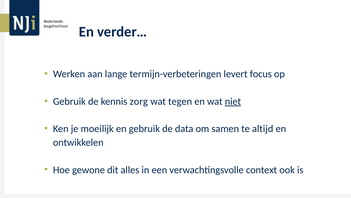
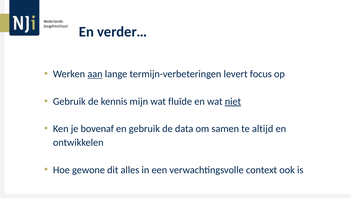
aan underline: none -> present
zorg: zorg -> mijn
tegen: tegen -> fluïde
moeilijk: moeilijk -> bovenaf
